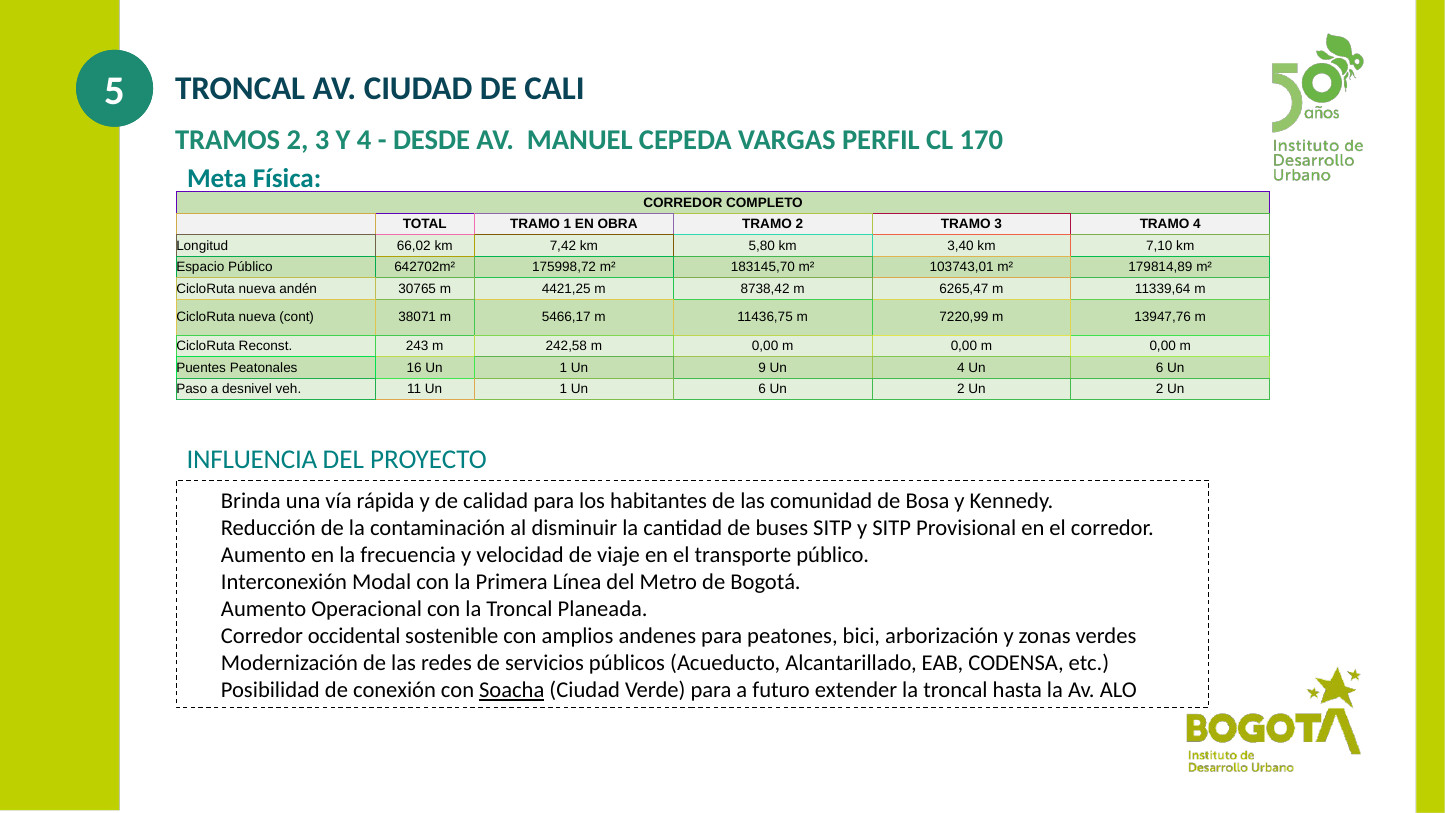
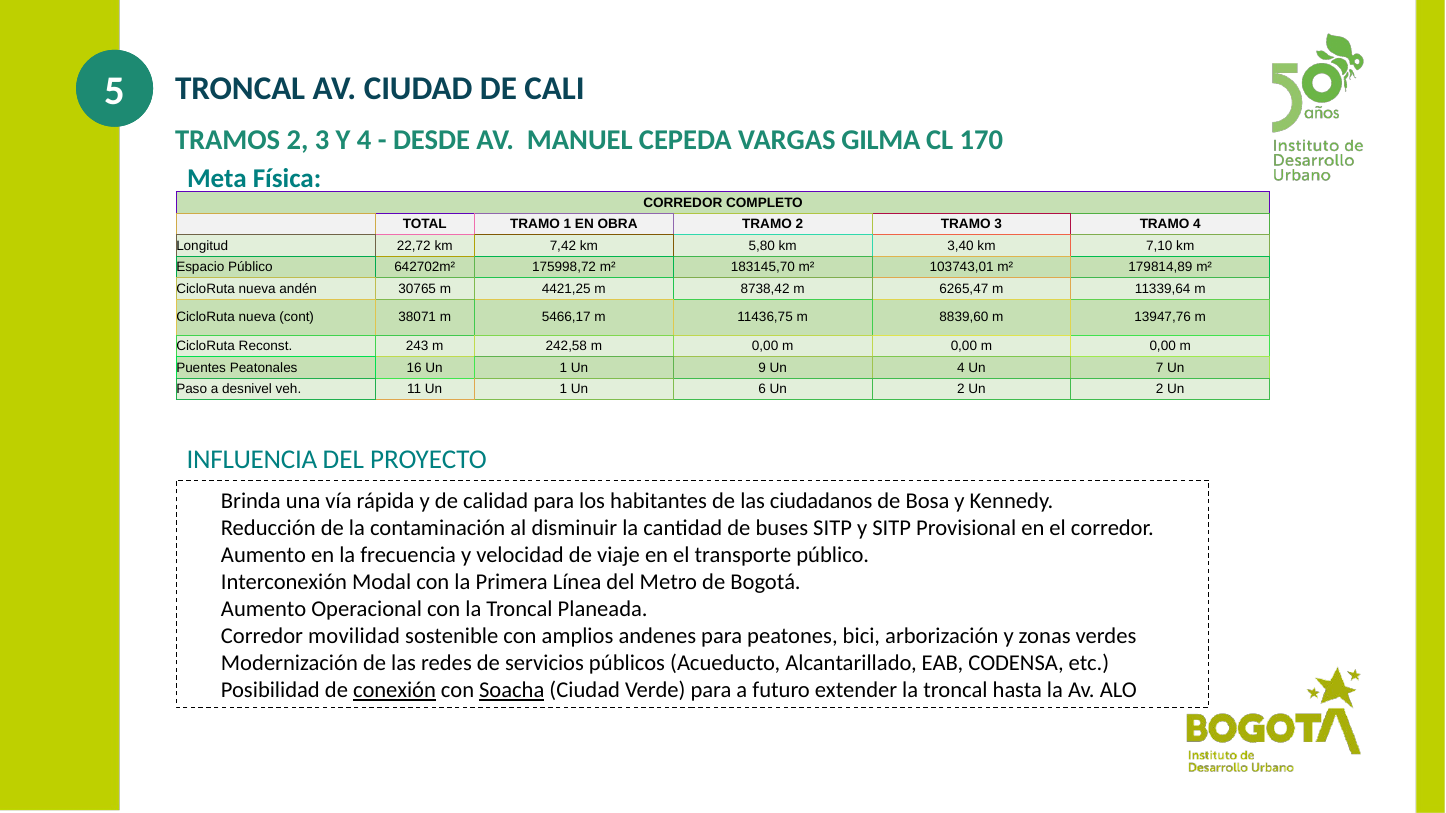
PERFIL: PERFIL -> GILMA
66,02: 66,02 -> 22,72
7220,99: 7220,99 -> 8839,60
4 Un 6: 6 -> 7
comunidad: comunidad -> ciudadanos
occidental: occidental -> movilidad
conexión underline: none -> present
